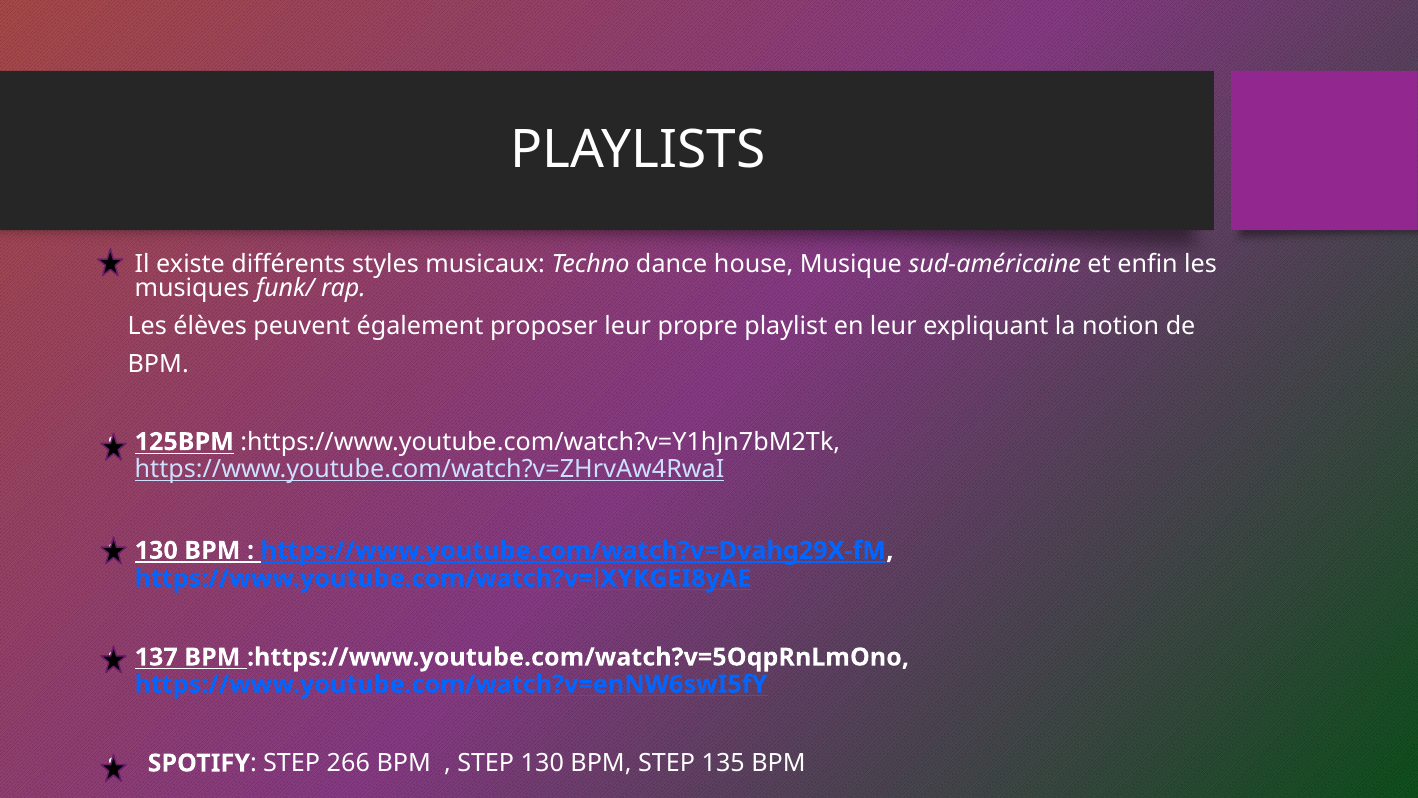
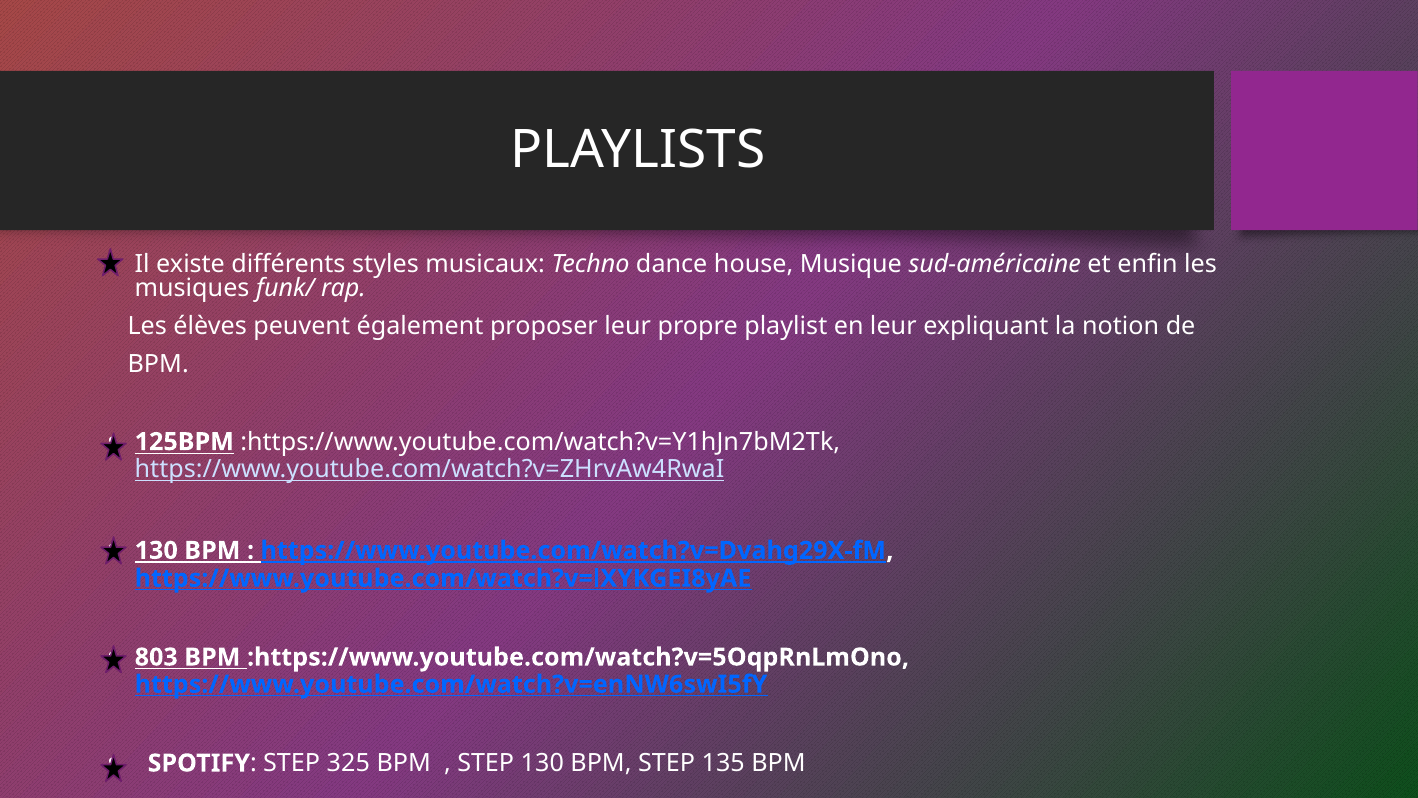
137: 137 -> 803
266: 266 -> 325
